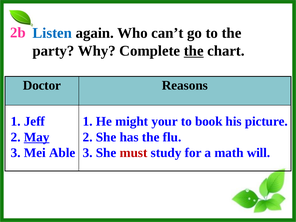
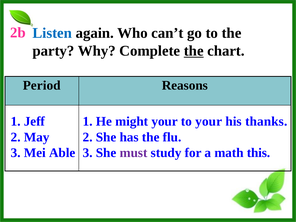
Doctor: Doctor -> Period
to book: book -> your
picture: picture -> thanks
May underline: present -> none
must colour: red -> purple
will: will -> this
